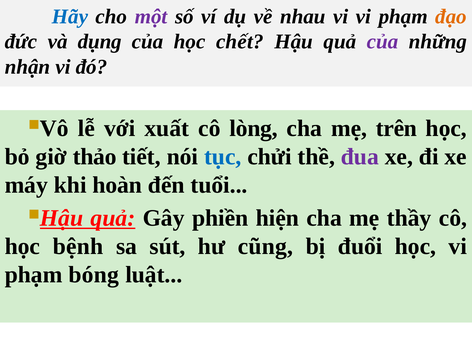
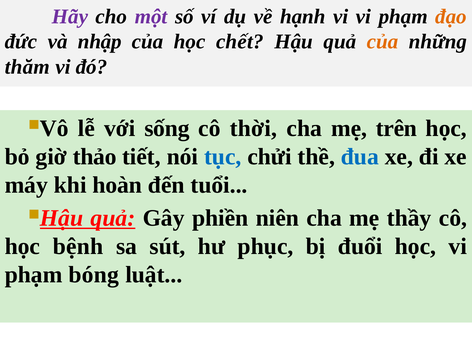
Hãy colour: blue -> purple
nhau: nhau -> hạnh
dụng: dụng -> nhập
của at (383, 42) colour: purple -> orange
nhận: nhận -> thăm
xuất: xuất -> sống
lòng: lòng -> thời
đua colour: purple -> blue
hiện: hiện -> niên
cũng: cũng -> phục
